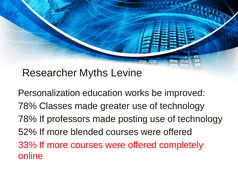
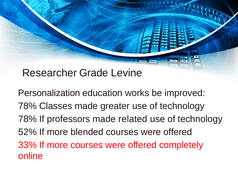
Myths: Myths -> Grade
posting: posting -> related
